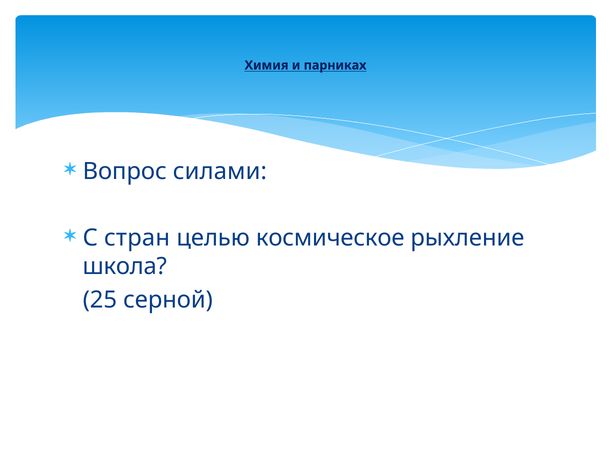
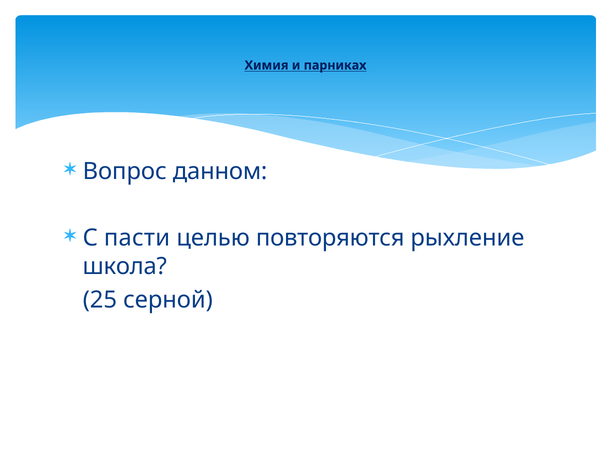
силами: силами -> данном
стран: стран -> пасти
космическое: космическое -> повторяются
